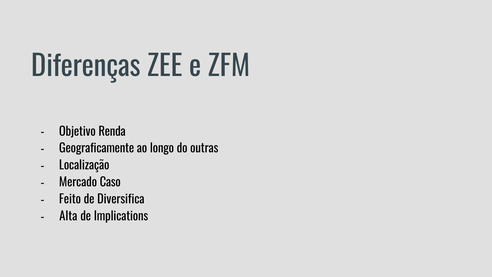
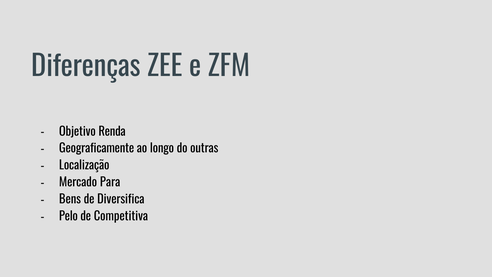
Caso: Caso -> Para
Feito: Feito -> Bens
Alta: Alta -> Pelo
Implications: Implications -> Competitiva
